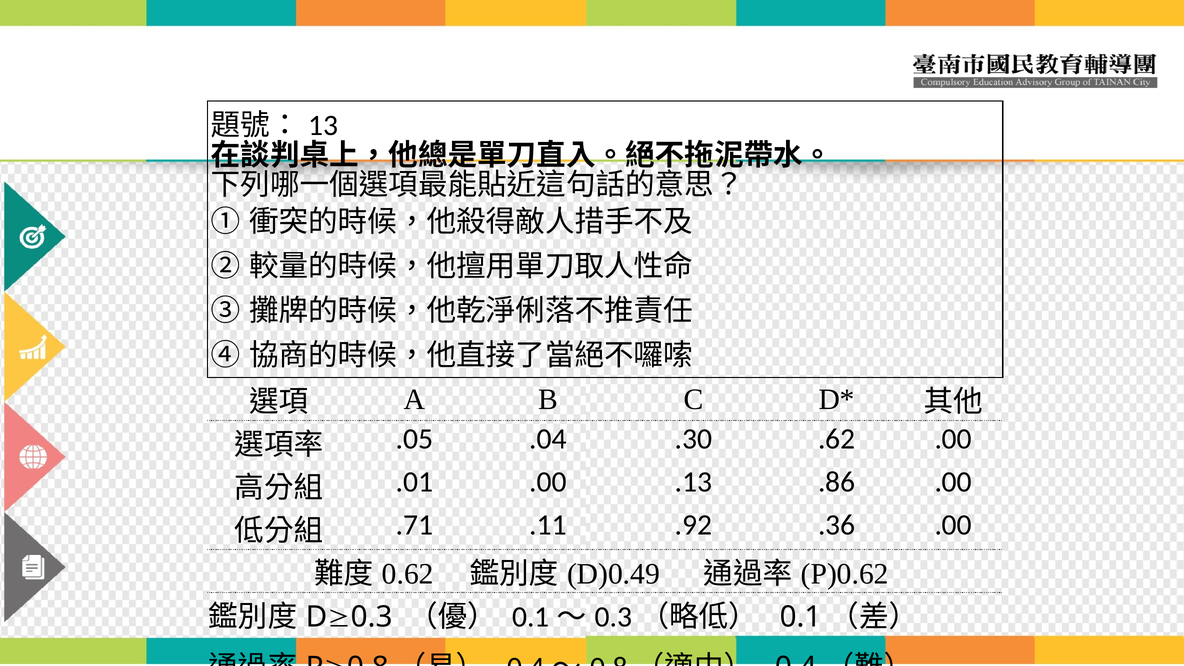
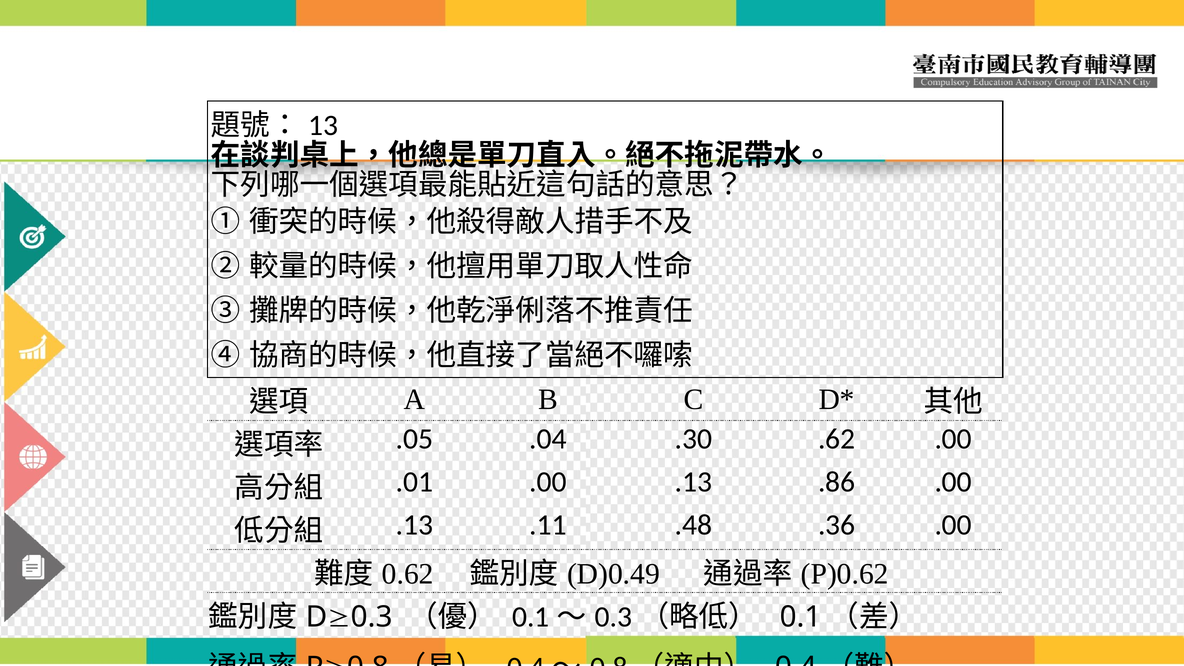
.71 at (414, 525): .71 -> .13
.92: .92 -> .48
